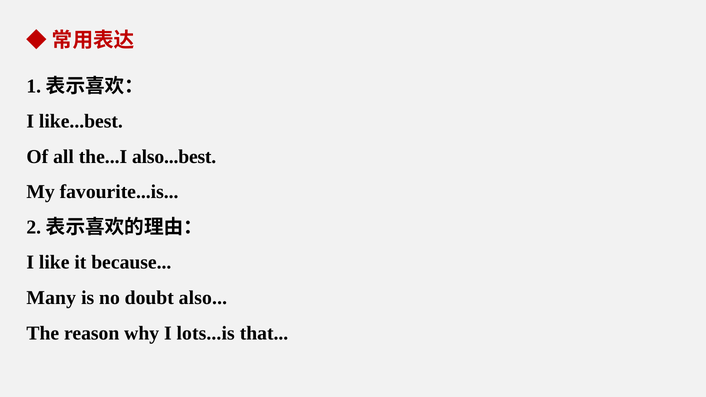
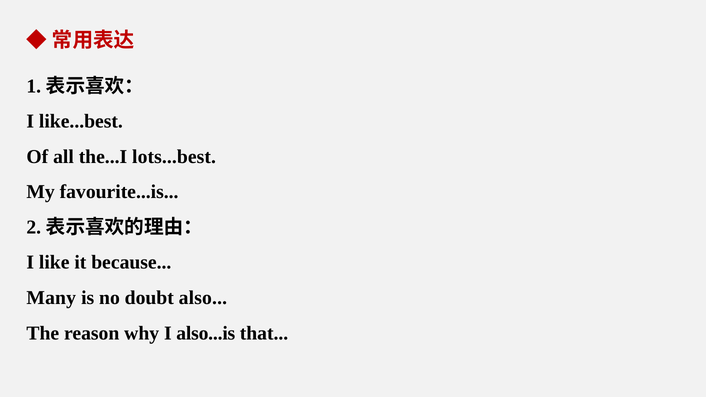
also...best: also...best -> lots...best
lots...is: lots...is -> also...is
